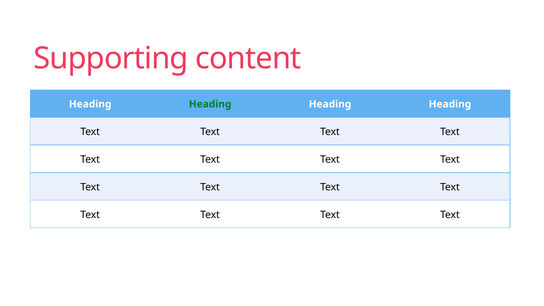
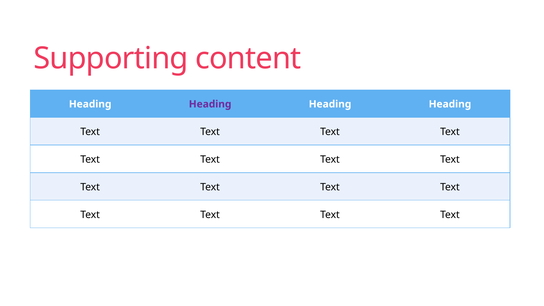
Heading at (210, 104) colour: green -> purple
